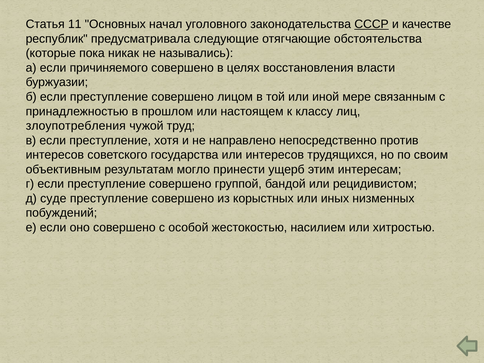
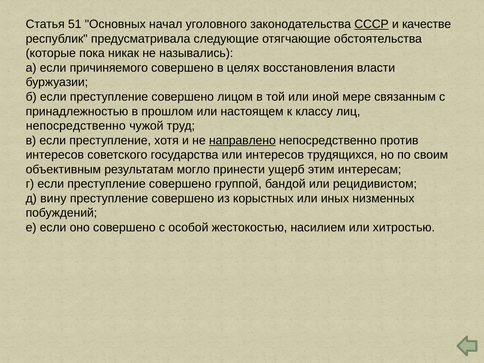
11: 11 -> 51
злоупотребления at (76, 126): злоупотребления -> непосредственно
направлено underline: none -> present
суде: суде -> вину
